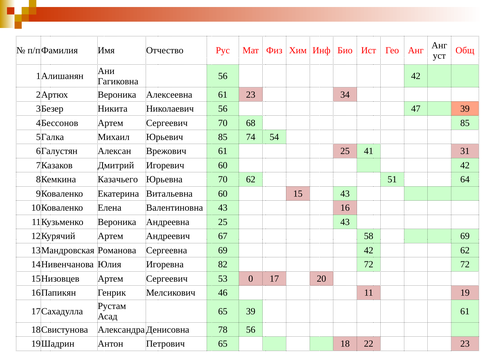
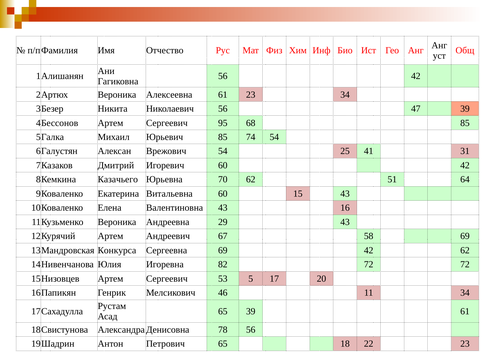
Сергеевич 70: 70 -> 95
Врежович 61: 61 -> 54
Андреевна 25: 25 -> 29
Романова: Романова -> Конкурса
0: 0 -> 5
11 19: 19 -> 34
